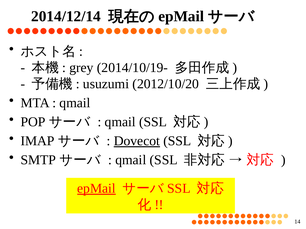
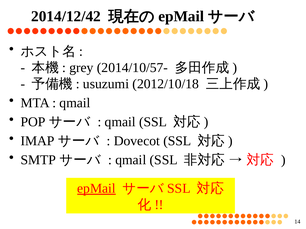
2014/12/14: 2014/12/14 -> 2014/12/42
2014/10/19-: 2014/10/19- -> 2014/10/57-
2012/10/20: 2012/10/20 -> 2012/10/18
Dovecot underline: present -> none
